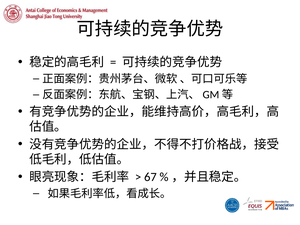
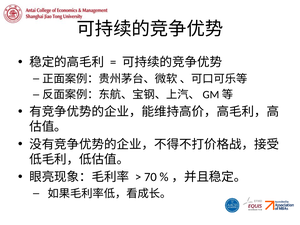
67: 67 -> 70
